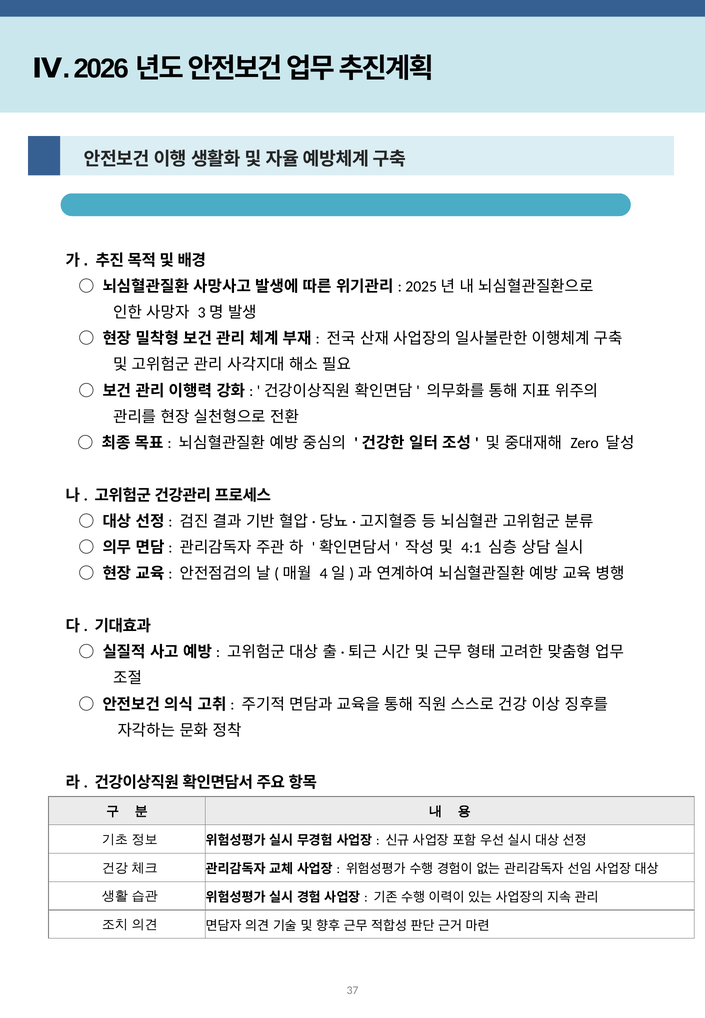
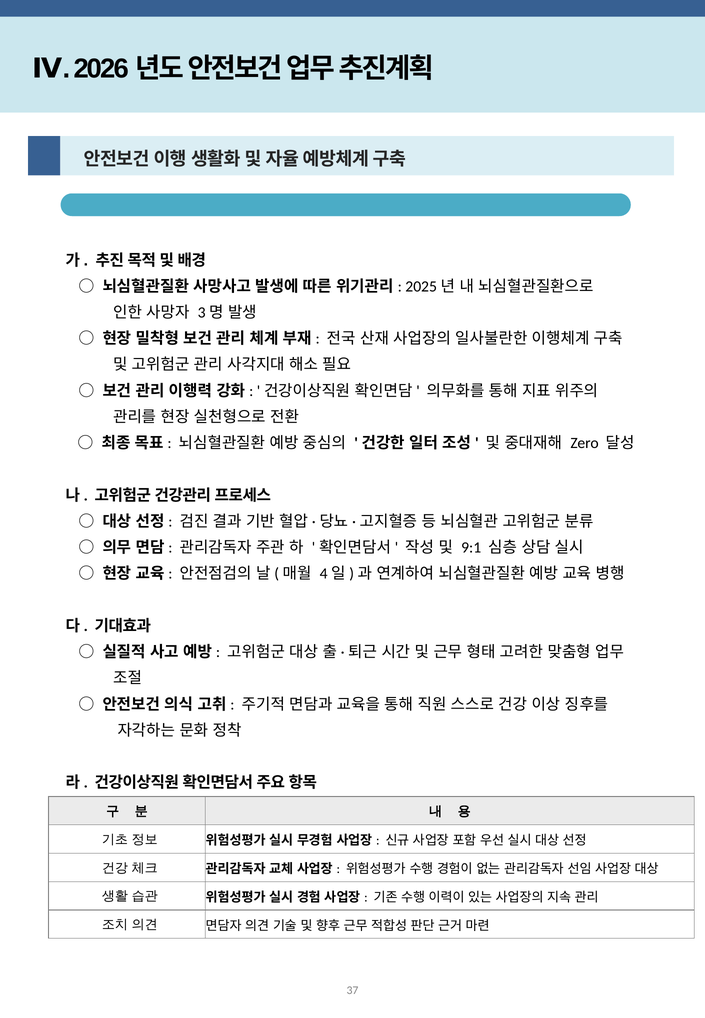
4:1: 4:1 -> 9:1
